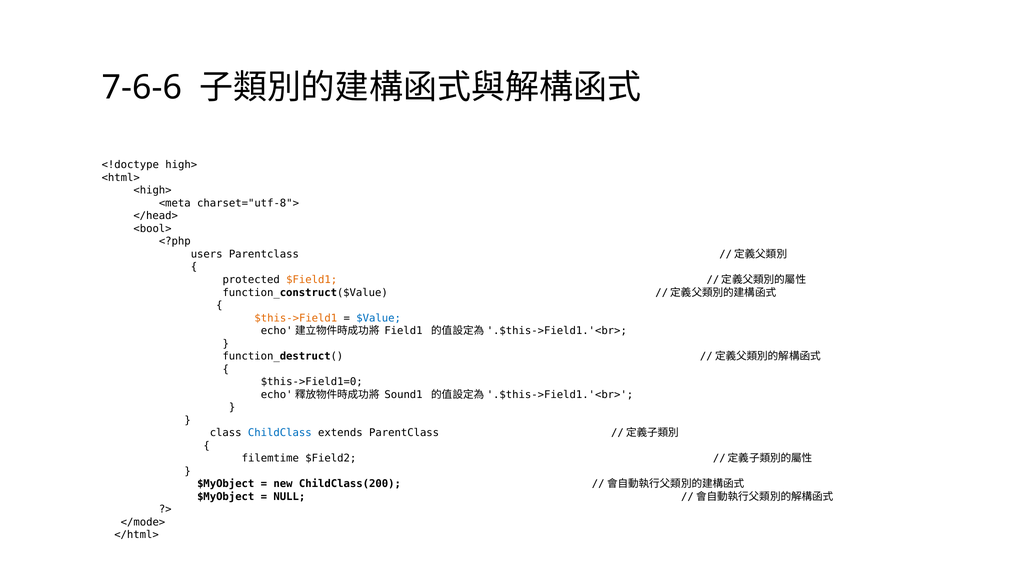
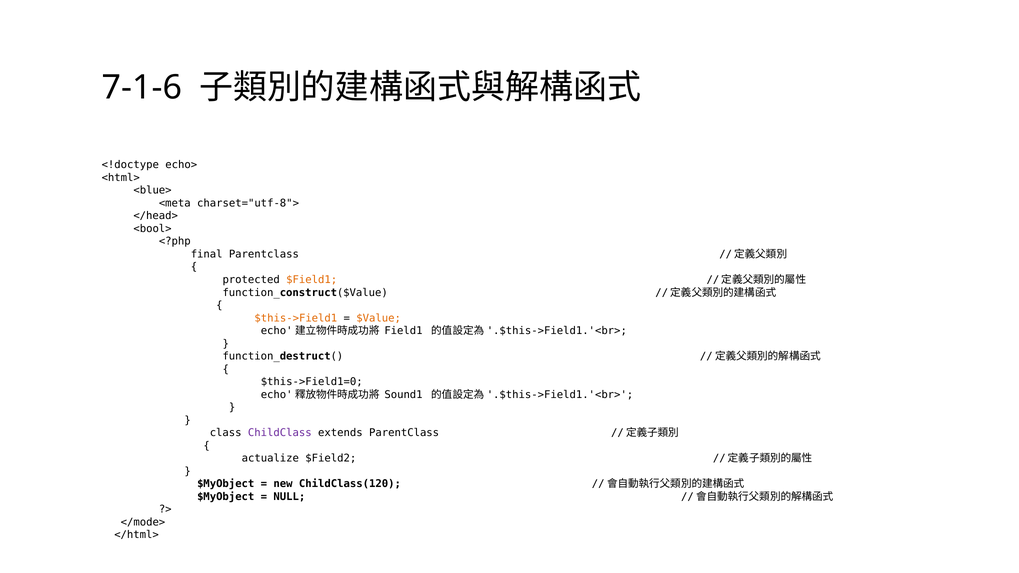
7-6-6: 7-6-6 -> 7-1-6
high>: high> -> echo>
<high>: <high> -> <blue>
users: users -> final
$Value colour: blue -> orange
ChildClass colour: blue -> purple
filemtime: filemtime -> actualize
ChildClass(200: ChildClass(200 -> ChildClass(120
